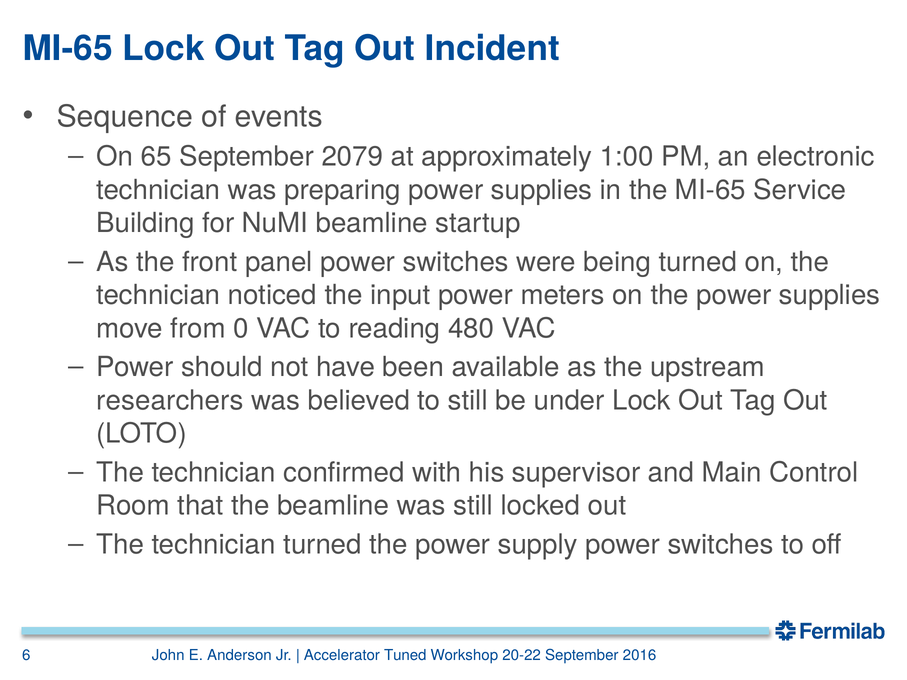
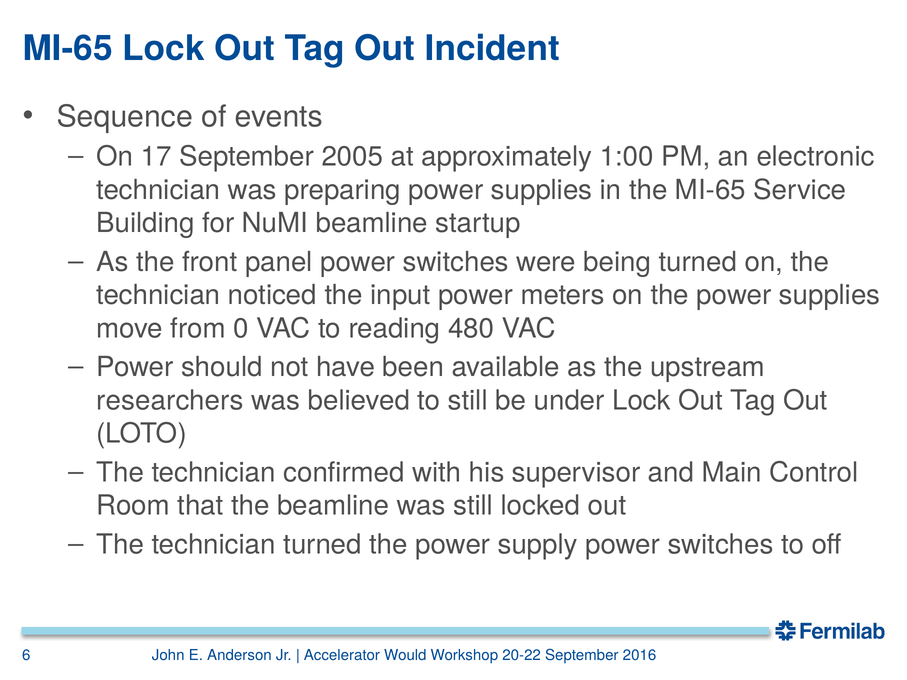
65: 65 -> 17
2079: 2079 -> 2005
Tuned: Tuned -> Would
